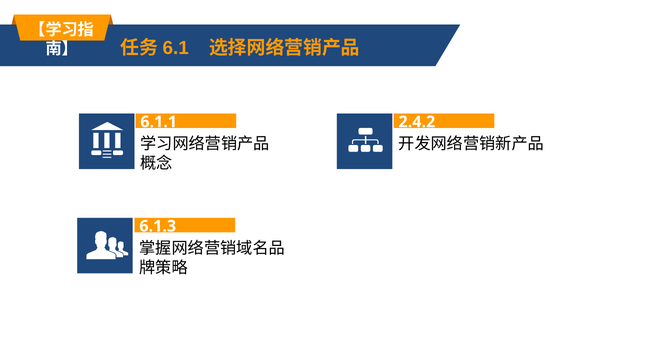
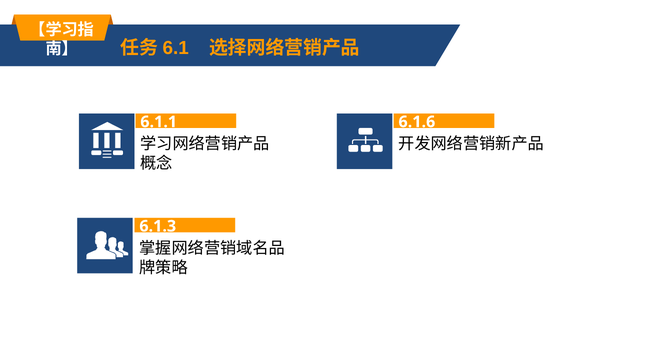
2.4.2: 2.4.2 -> 6.1.6
